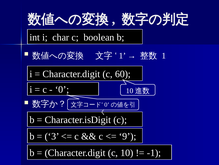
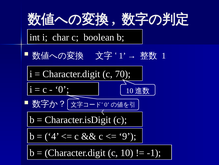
60: 60 -> 70
3: 3 -> 4
